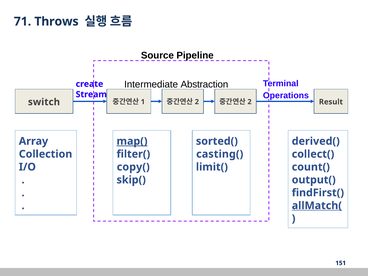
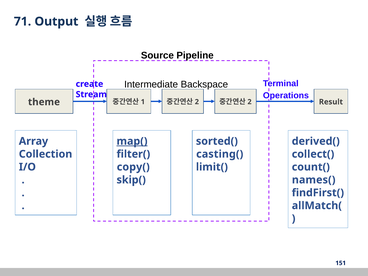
Throws: Throws -> Output
Abstraction: Abstraction -> Backspace
switch: switch -> theme
output(: output( -> names(
allMatch( underline: present -> none
